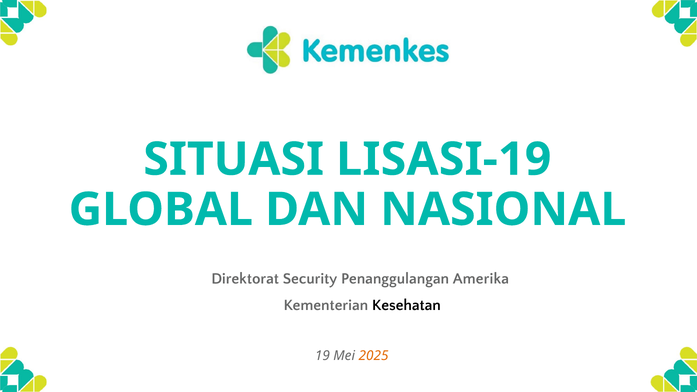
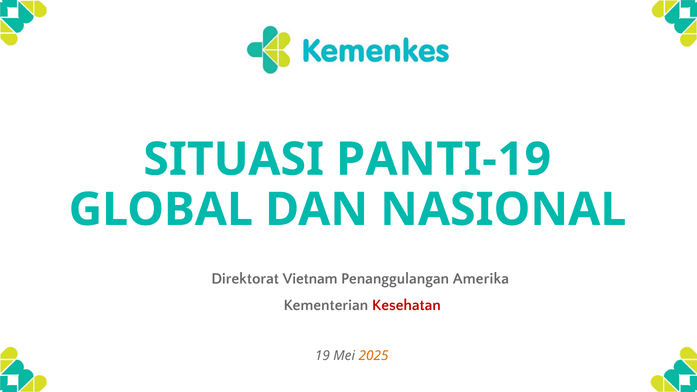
LISASI-19: LISASI-19 -> PANTI-19
Security: Security -> Vietnam
Kesehatan colour: black -> red
